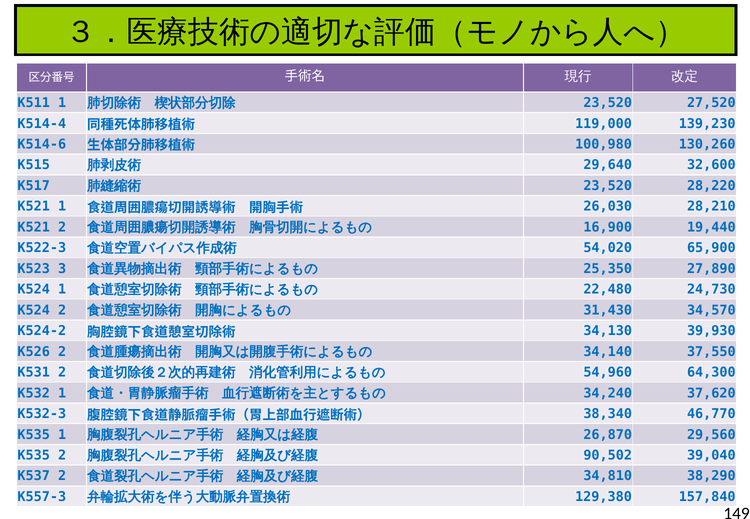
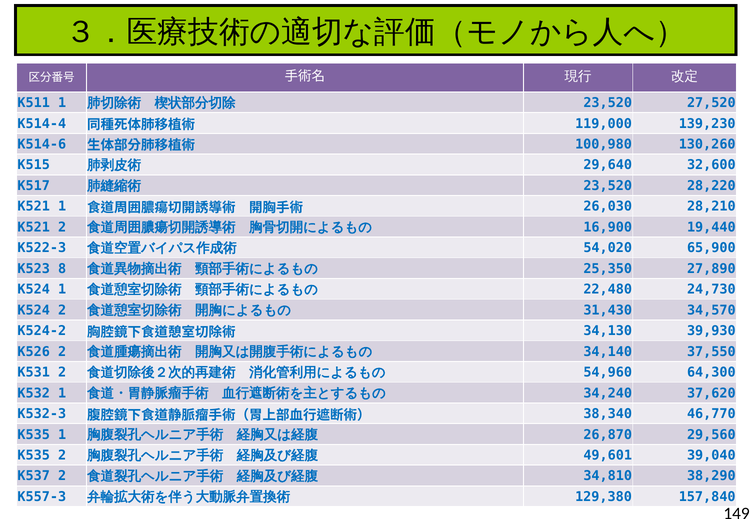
3: 3 -> 8
90,502: 90,502 -> 49,601
